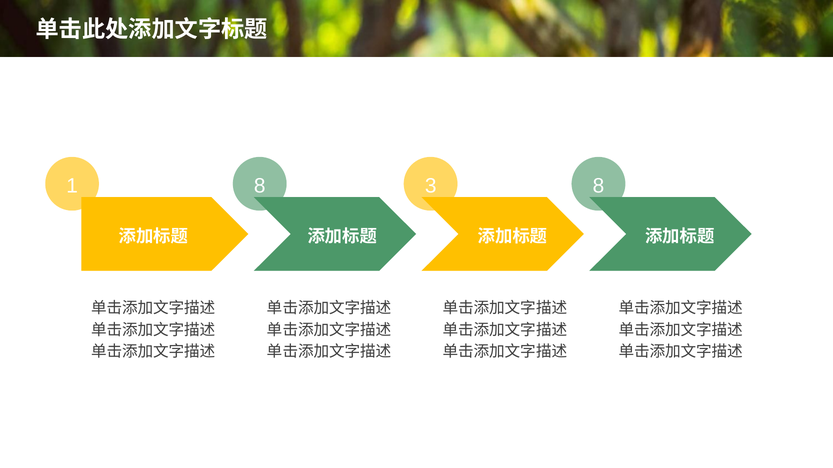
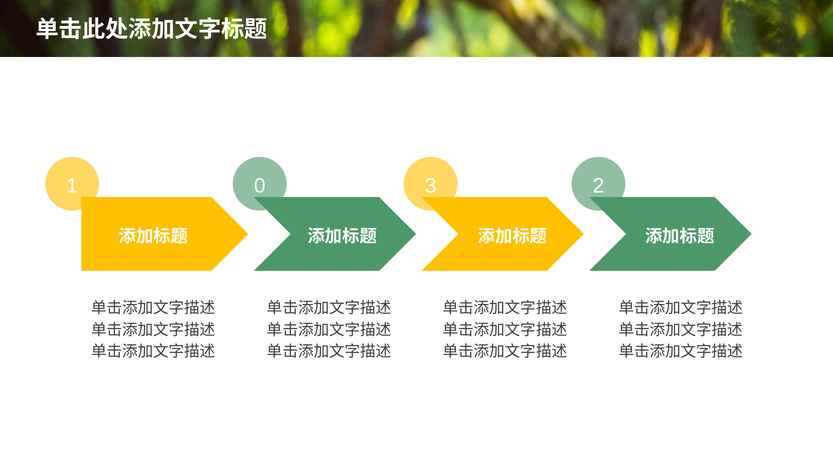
1 8: 8 -> 0
3 8: 8 -> 2
